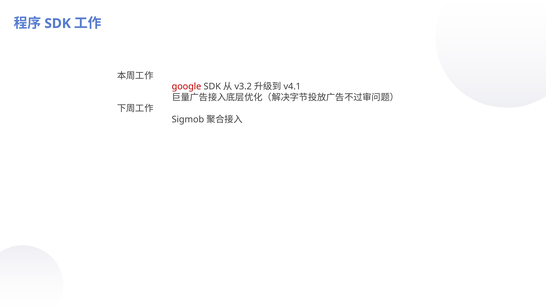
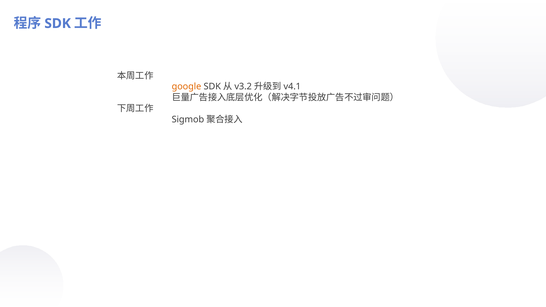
google colour: red -> orange
